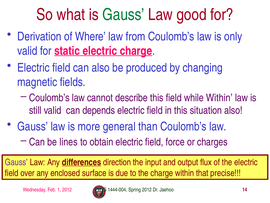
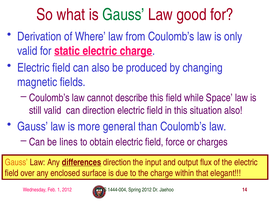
while Within: Within -> Space
can depends: depends -> direction
Gauss at (16, 162) colour: purple -> orange
precise: precise -> elegant
